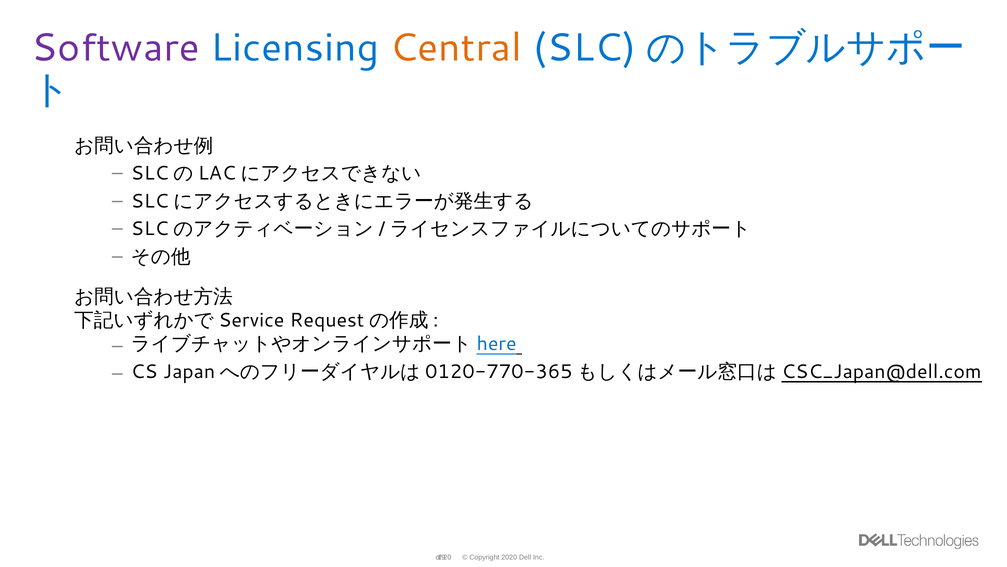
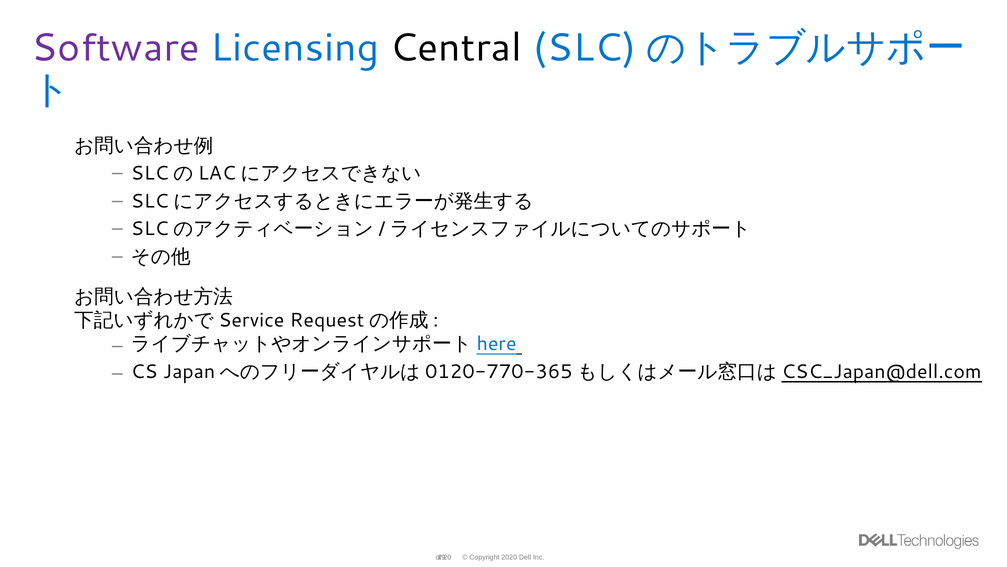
Central colour: orange -> black
